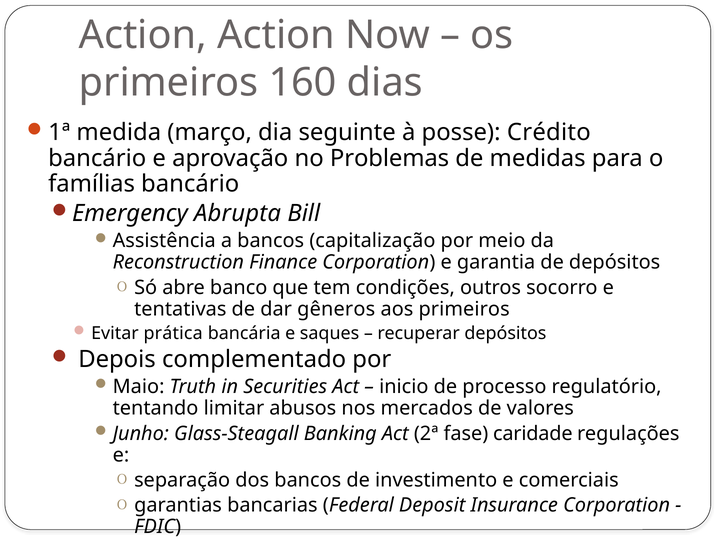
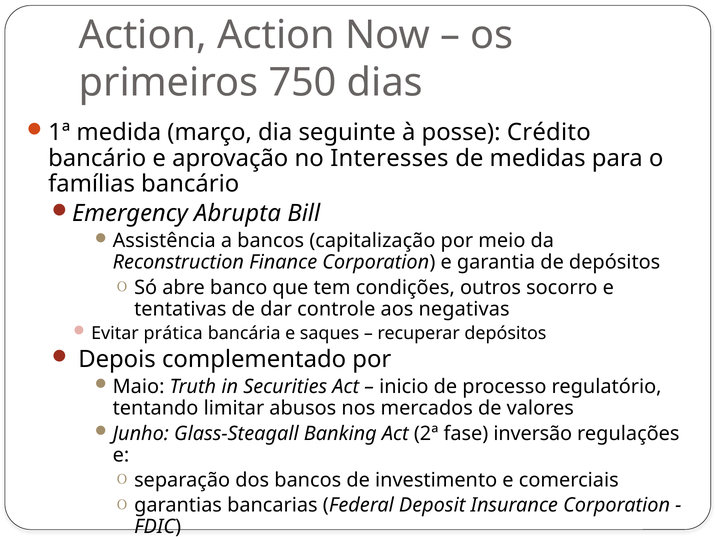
160: 160 -> 750
Problemas: Problemas -> Interesses
gêneros: gêneros -> controle
aos primeiros: primeiros -> negativas
caridade: caridade -> inversão
